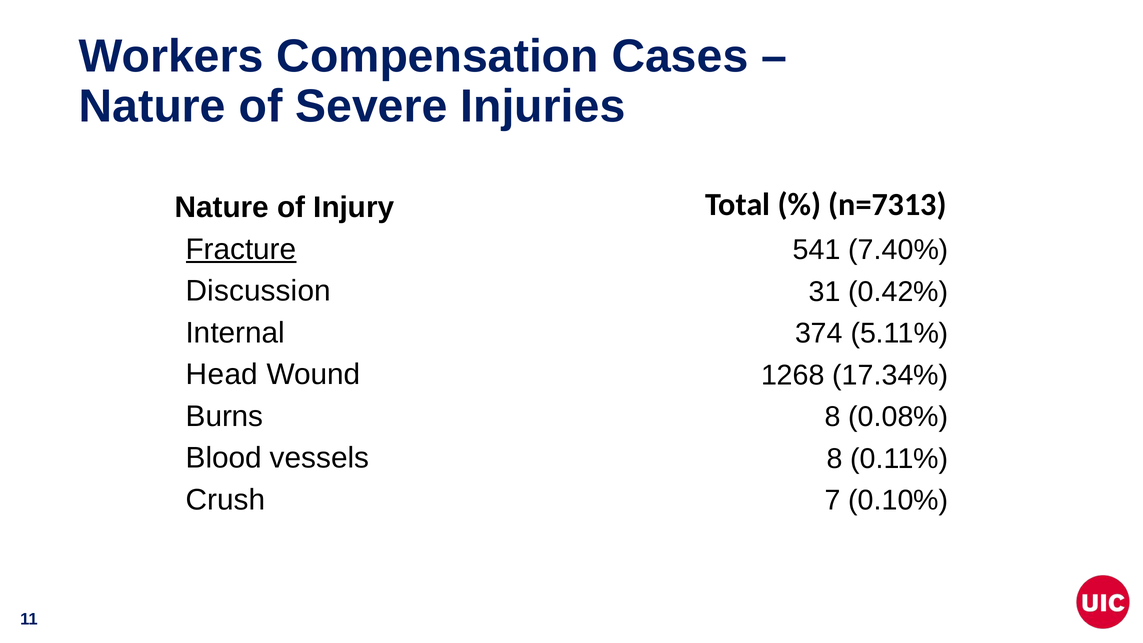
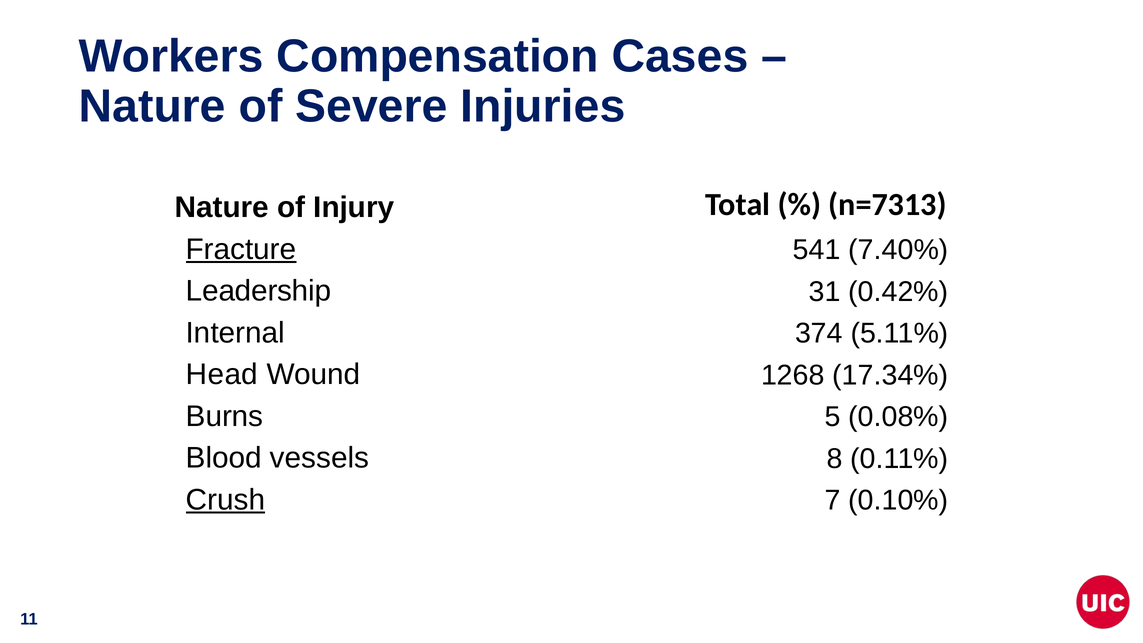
Discussion: Discussion -> Leadership
Burns 8: 8 -> 5
Crush underline: none -> present
